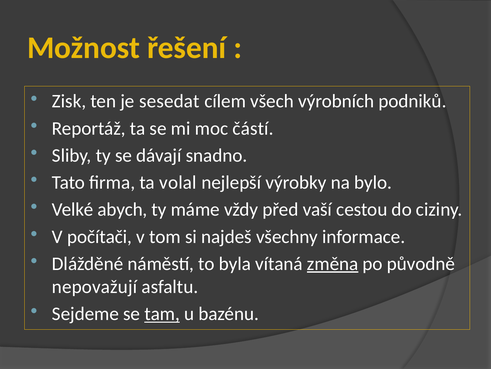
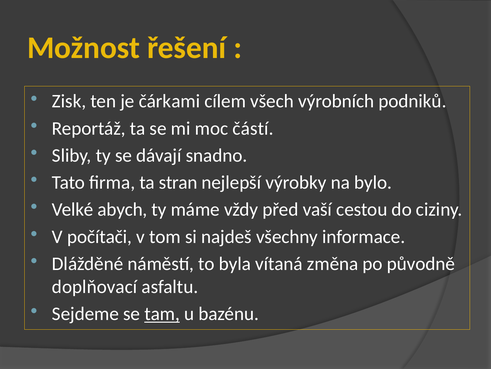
sesedat: sesedat -> čárkami
volal: volal -> stran
změna underline: present -> none
nepovažují: nepovažují -> doplňovací
